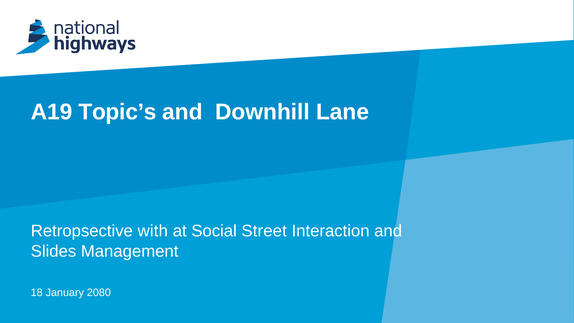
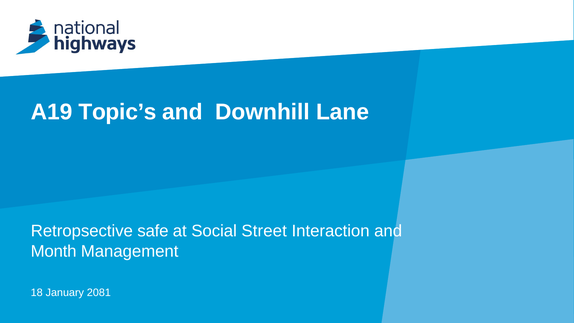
with: with -> safe
Slides: Slides -> Month
2080: 2080 -> 2081
